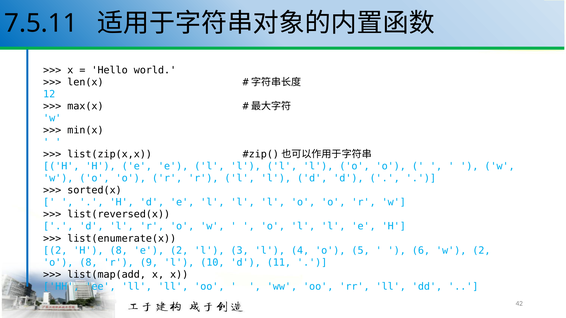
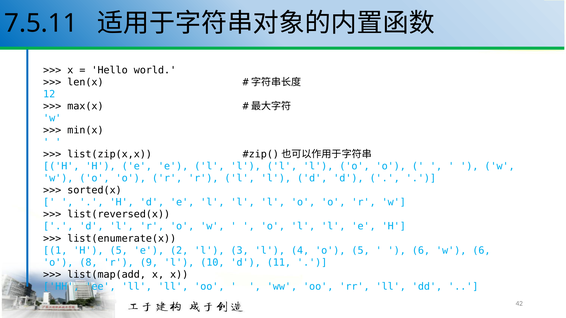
2 at (55, 251): 2 -> 1
H 8: 8 -> 5
w 2: 2 -> 6
